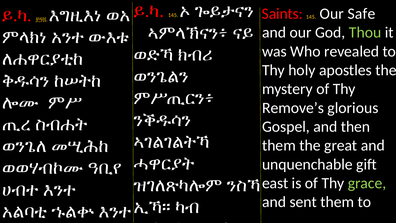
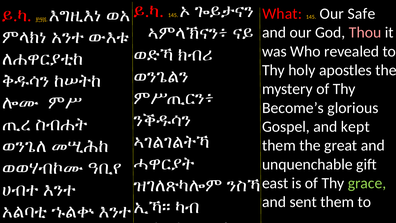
Saints: Saints -> What
Thou colour: light green -> pink
Remove’s: Remove’s -> Become’s
then: then -> kept
